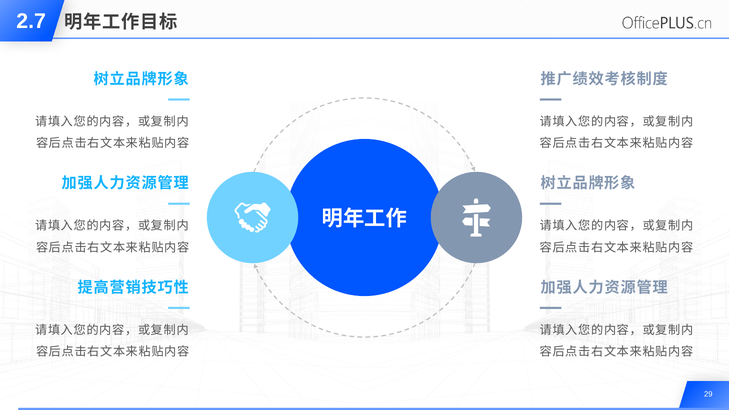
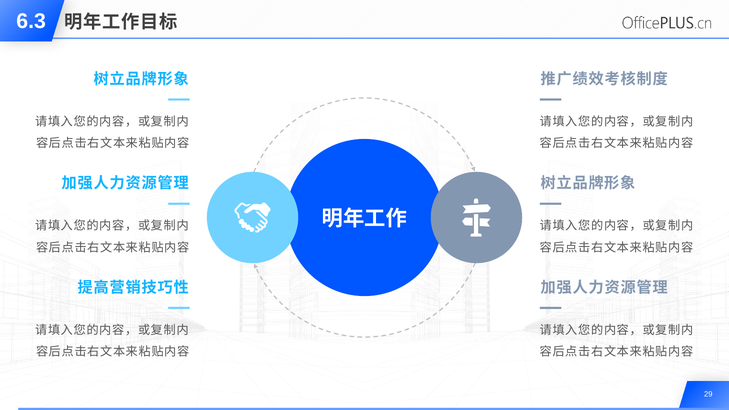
2.7: 2.7 -> 6.3
